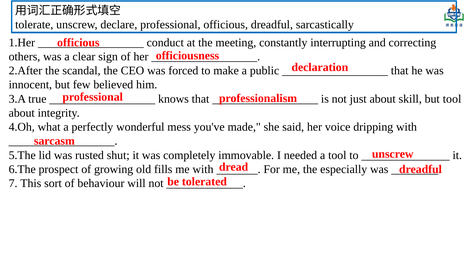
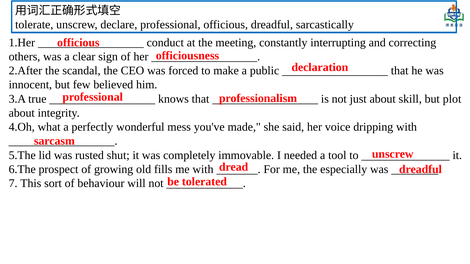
but tool: tool -> plot
